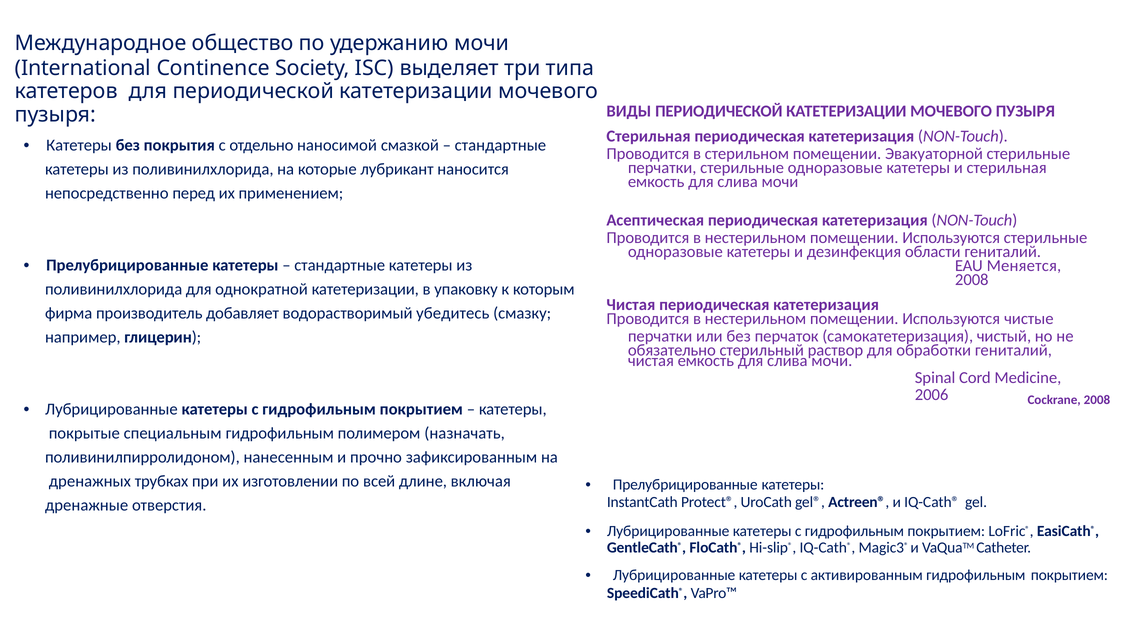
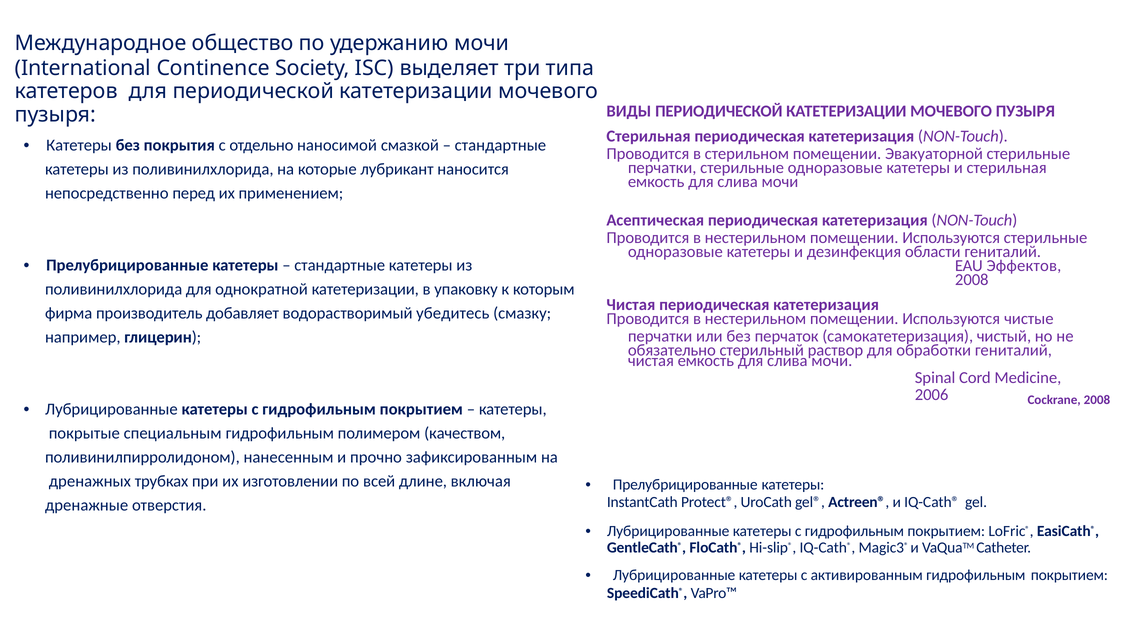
Меняется: Меняется -> Эффектов
назначать: назначать -> качеством
